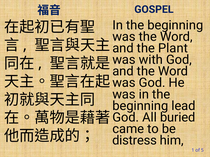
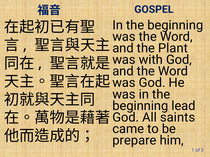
buried: buried -> saints
distress: distress -> prepare
